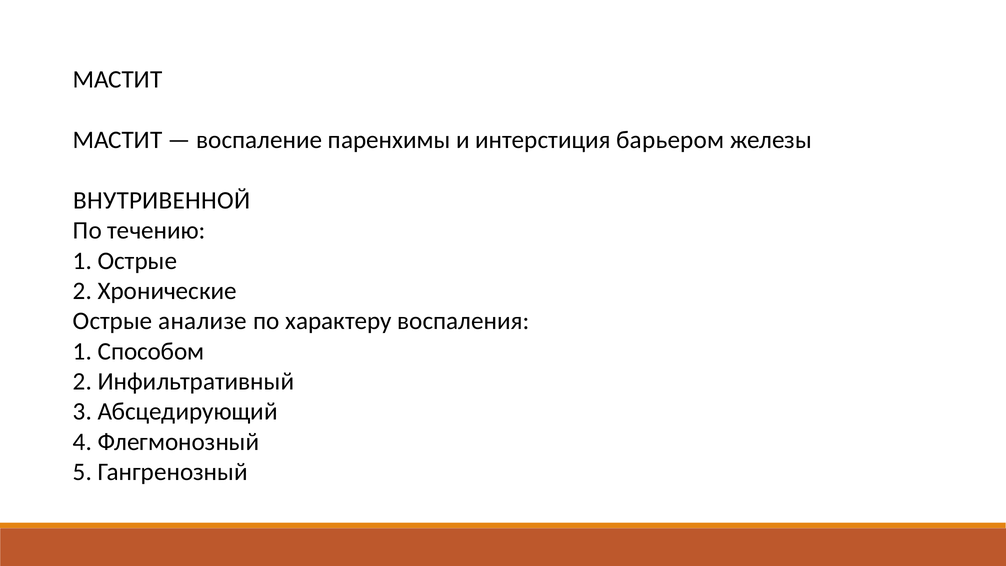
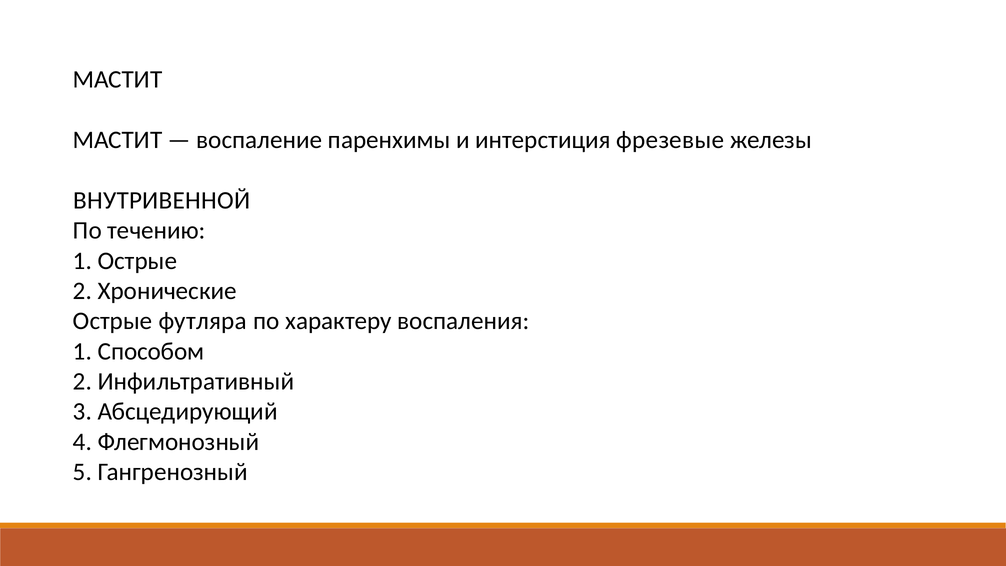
барьером: барьером -> фрезевые
анализе: анализе -> футляра
